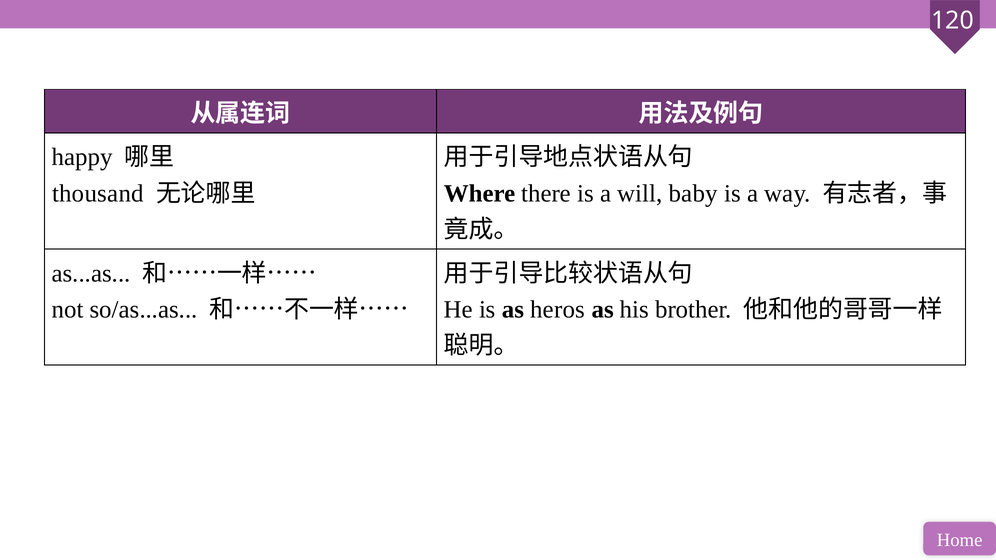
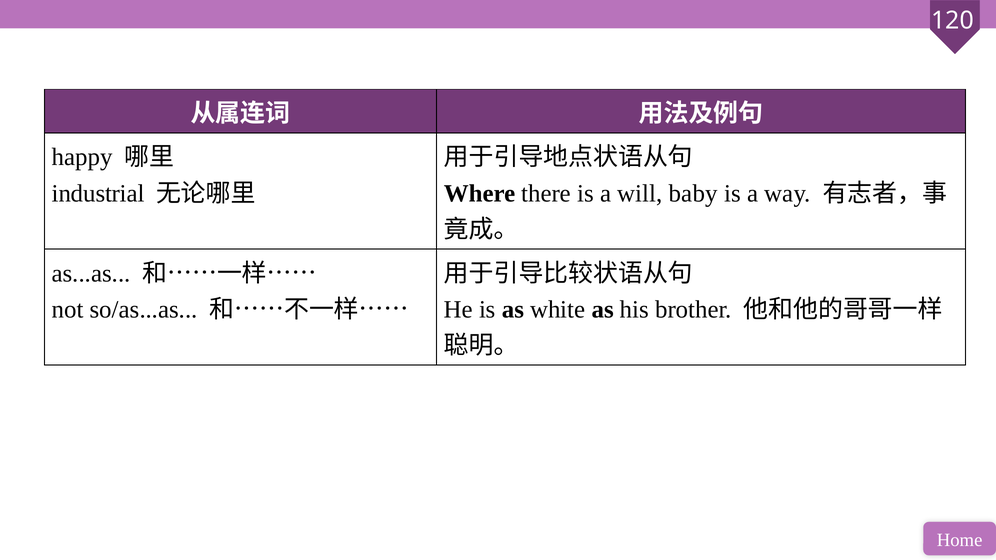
thousand: thousand -> industrial
heros: heros -> white
